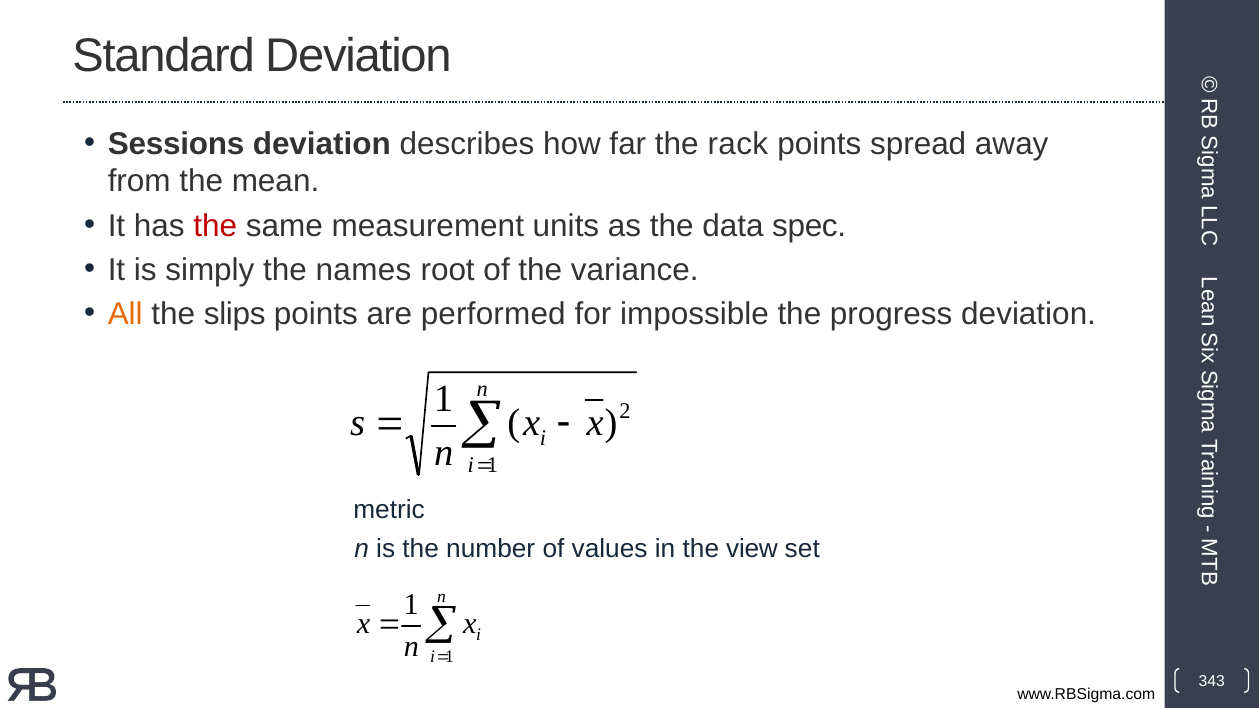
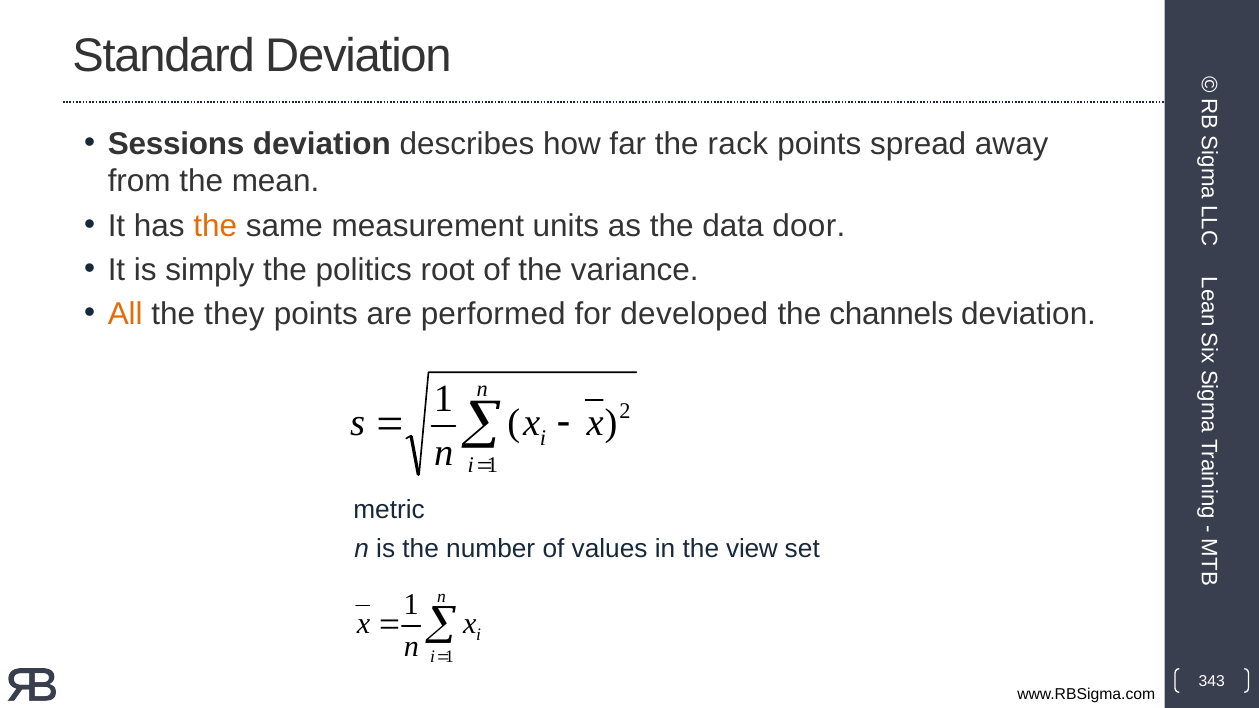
the at (215, 226) colour: red -> orange
spec: spec -> door
names: names -> politics
slips: slips -> they
impossible: impossible -> developed
progress: progress -> channels
